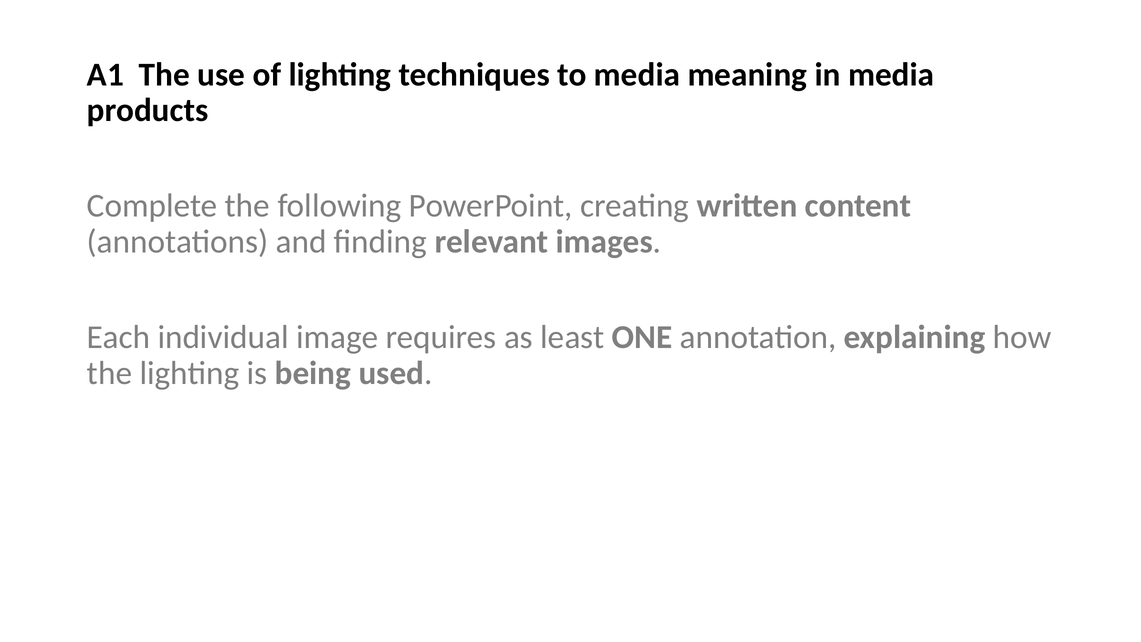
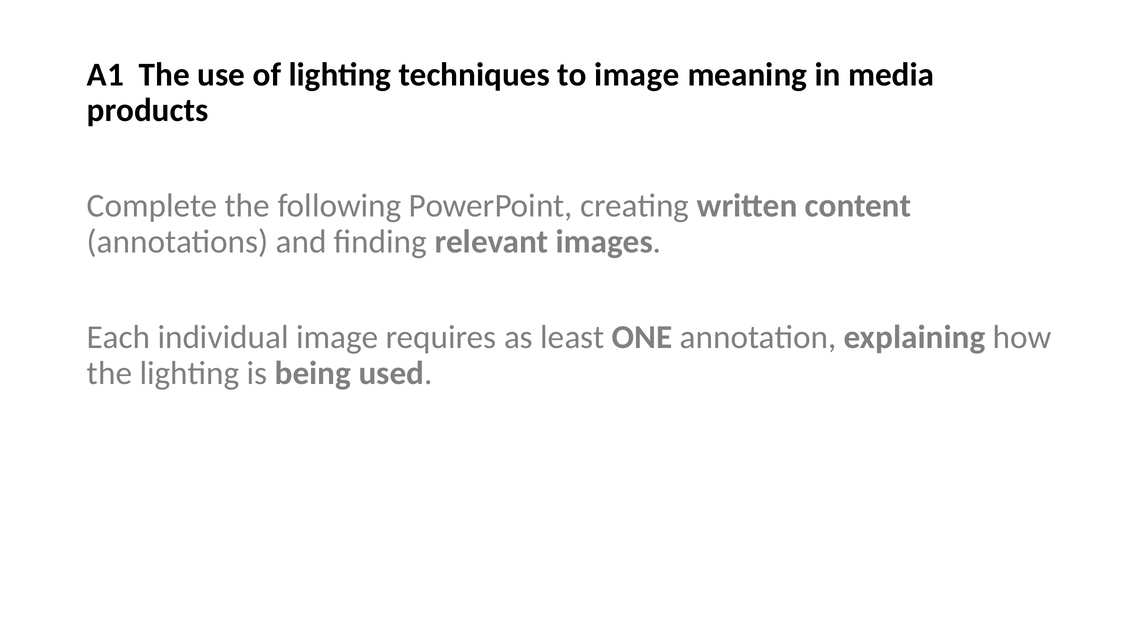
to media: media -> image
